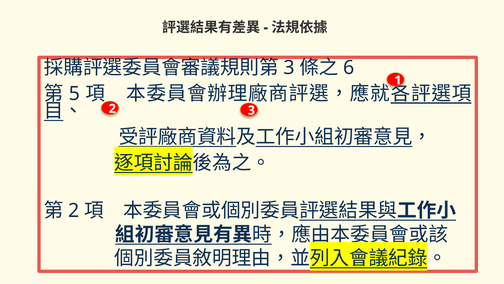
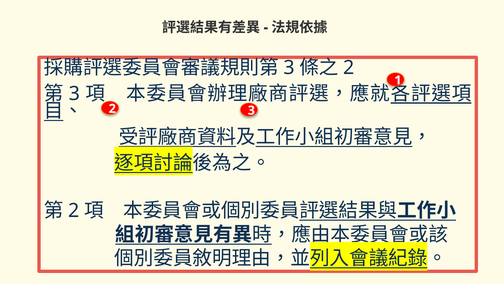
6 at (349, 68): 6 -> 2
5 at (75, 93): 5 -> 3
